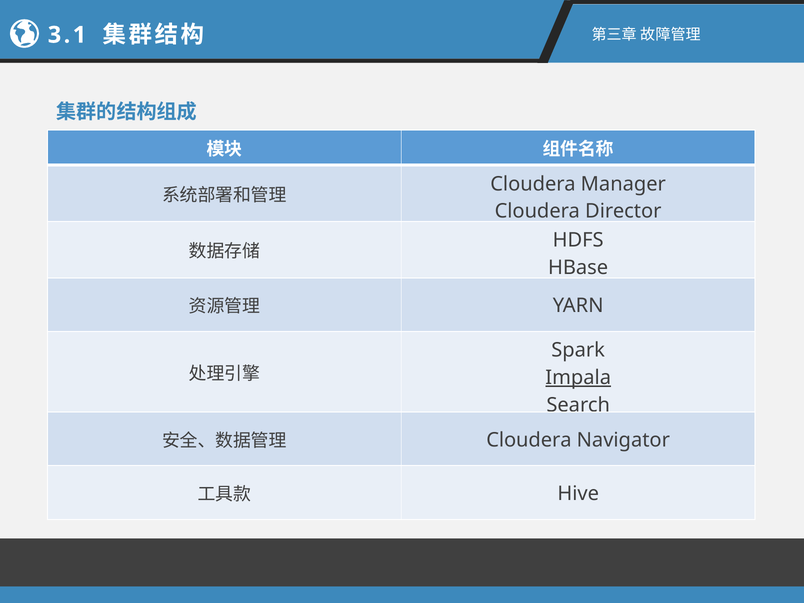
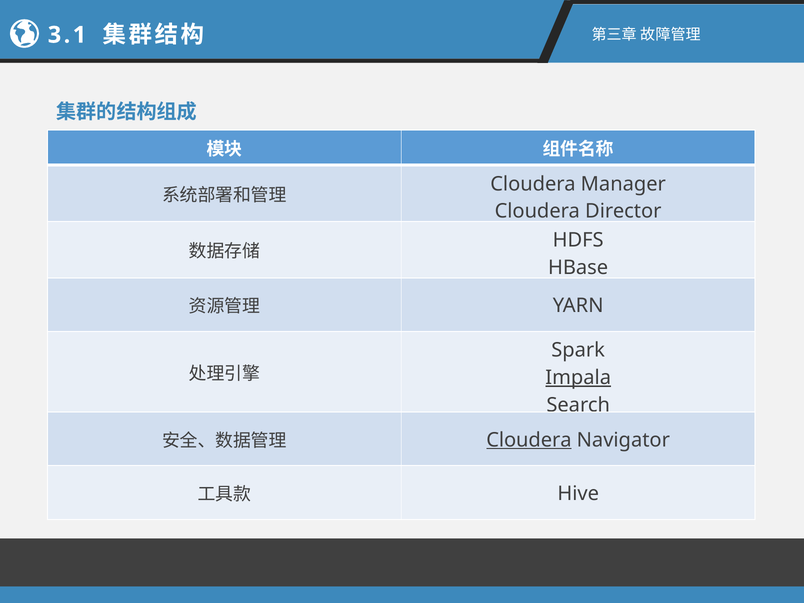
Cloudera at (529, 440) underline: none -> present
